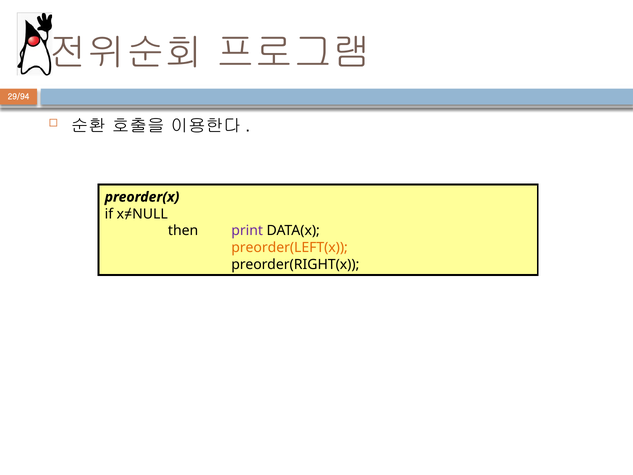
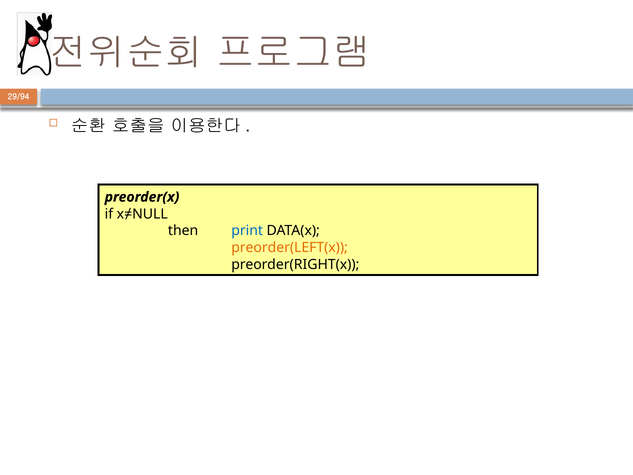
print colour: purple -> blue
